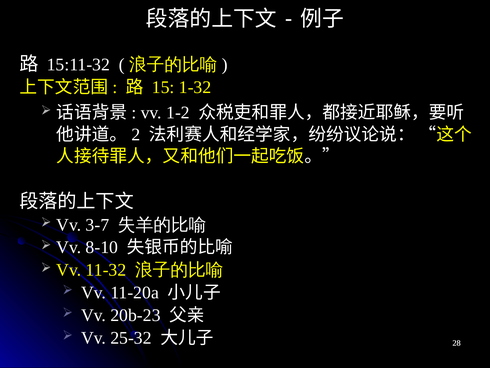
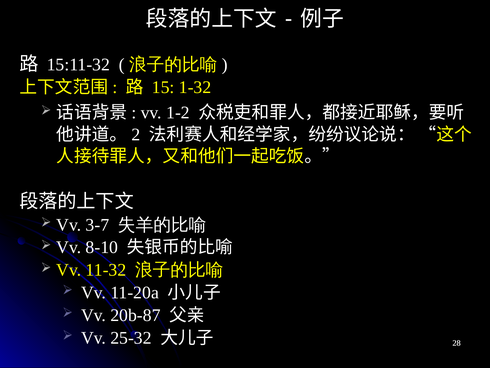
20b-23: 20b-23 -> 20b-87
